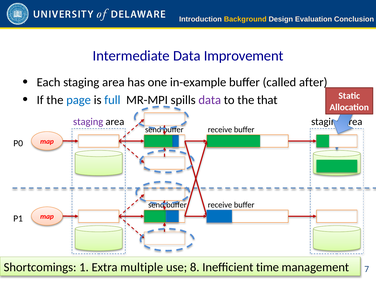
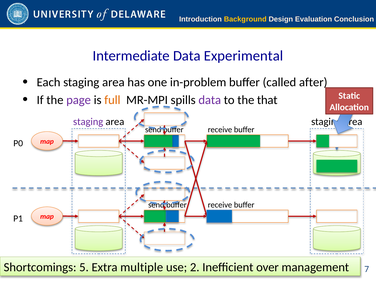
Improvement: Improvement -> Experimental
in-example: in-example -> in-problem
page colour: blue -> purple
full colour: blue -> orange
1: 1 -> 5
8: 8 -> 2
time: time -> over
